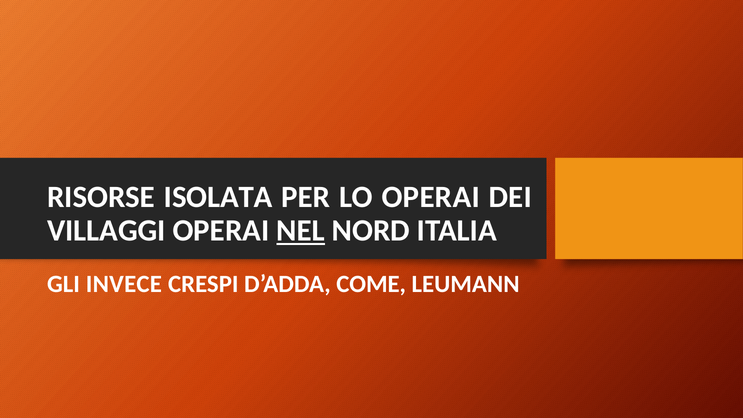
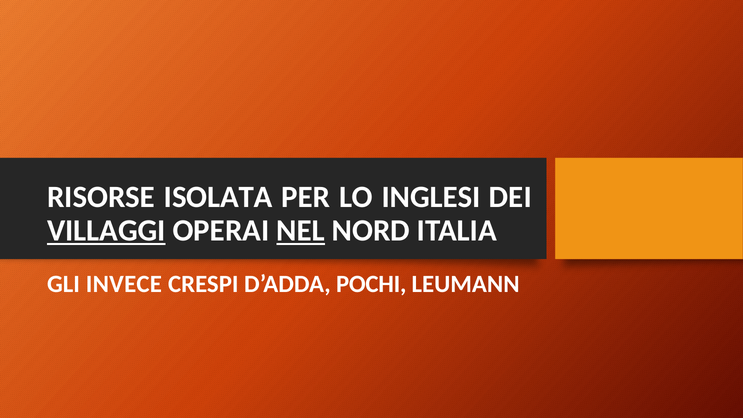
LO OPERAI: OPERAI -> INGLESI
VILLAGGI underline: none -> present
COME: COME -> POCHI
